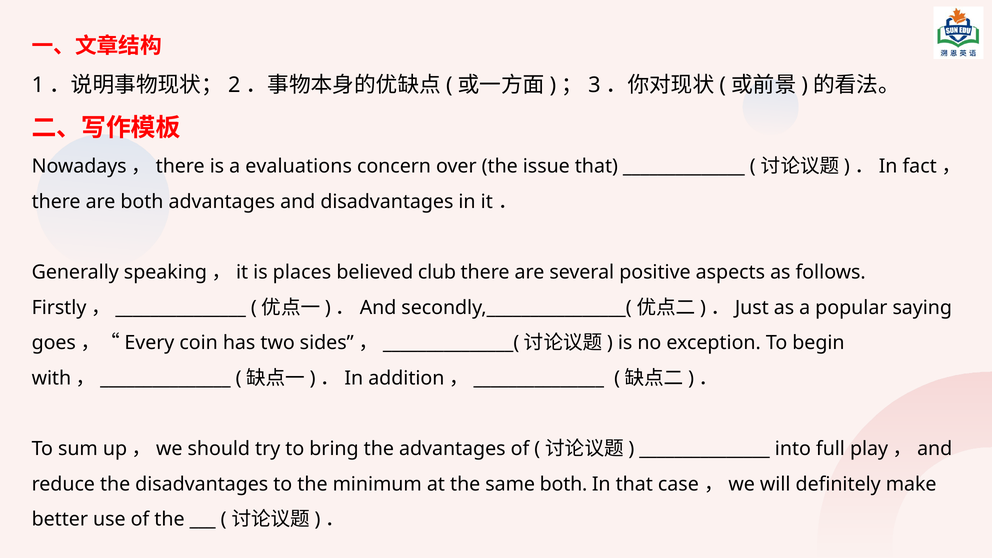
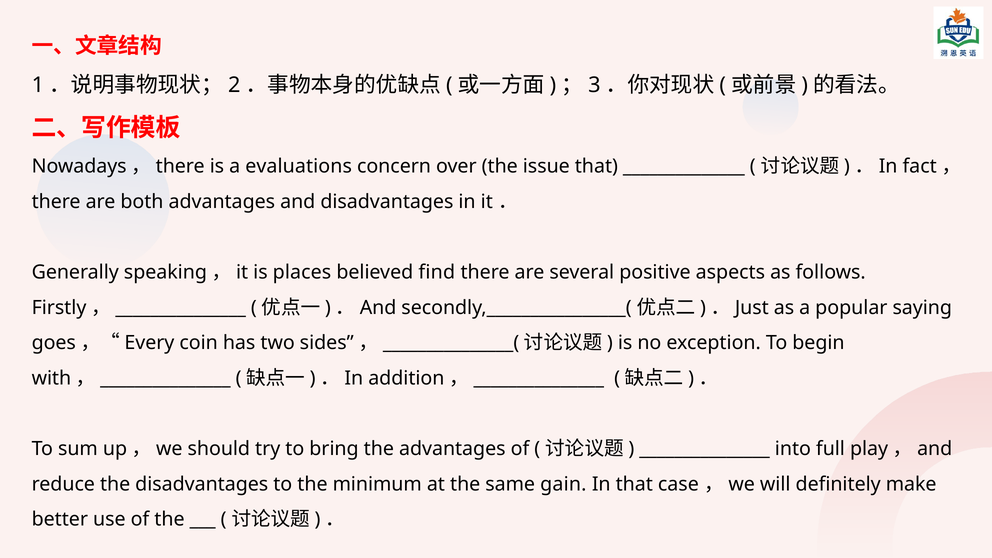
club: club -> find
same both: both -> gain
